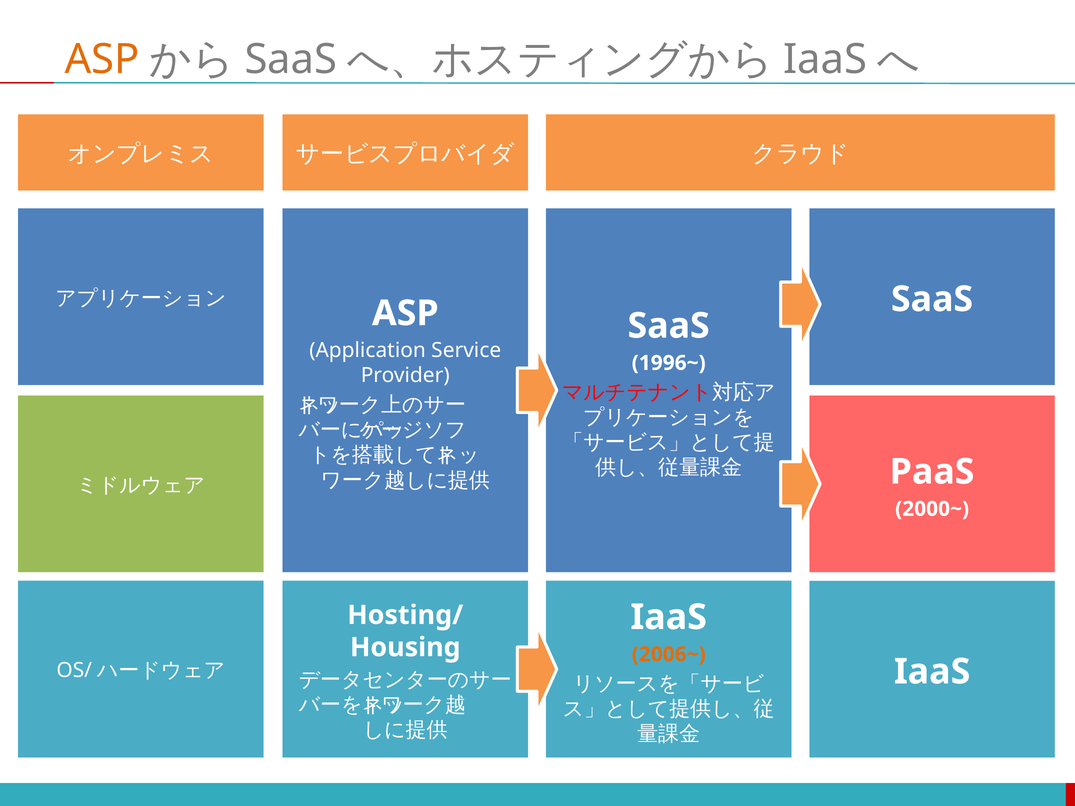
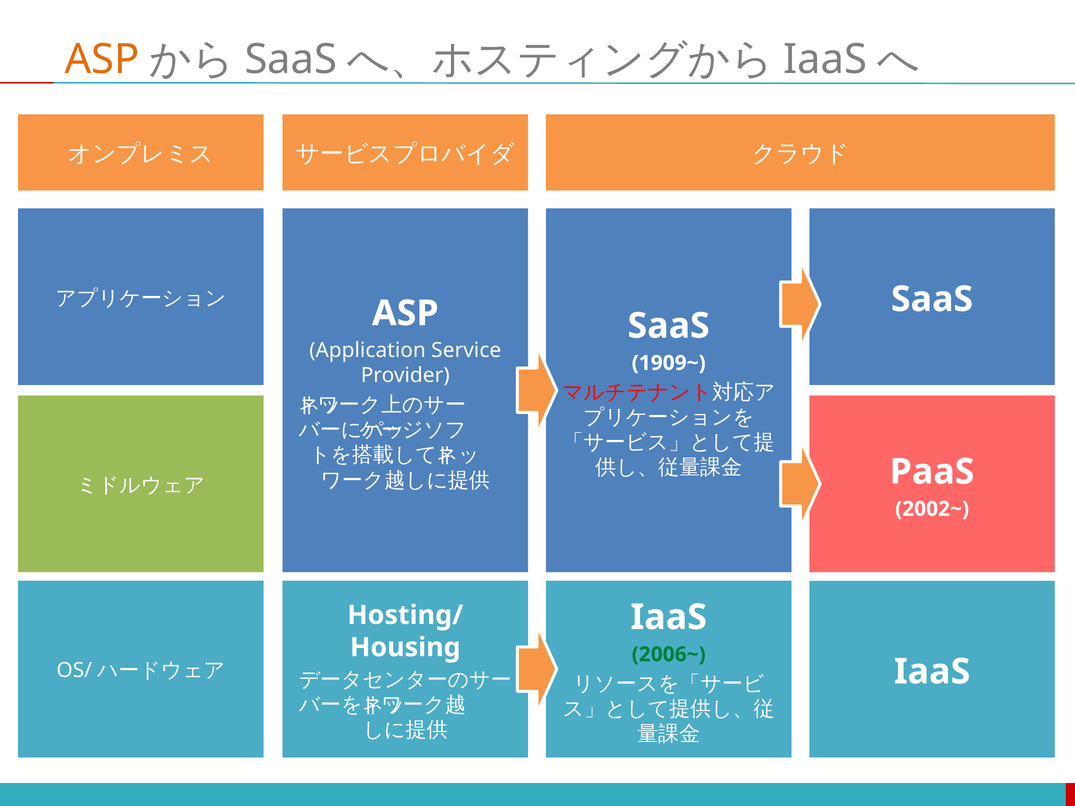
1996~: 1996~ -> 1909~
2000~: 2000~ -> 2002~
2006~ colour: orange -> green
